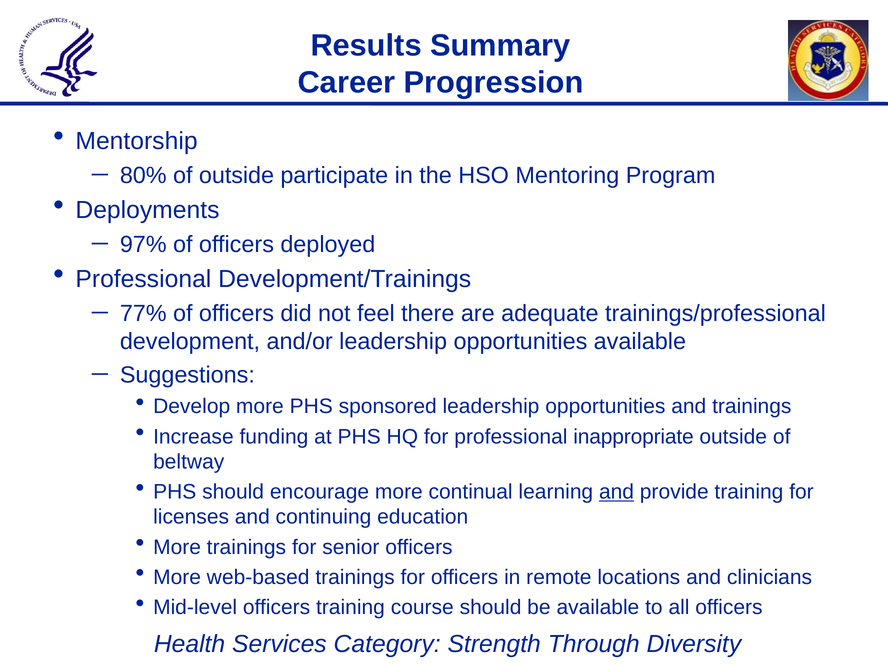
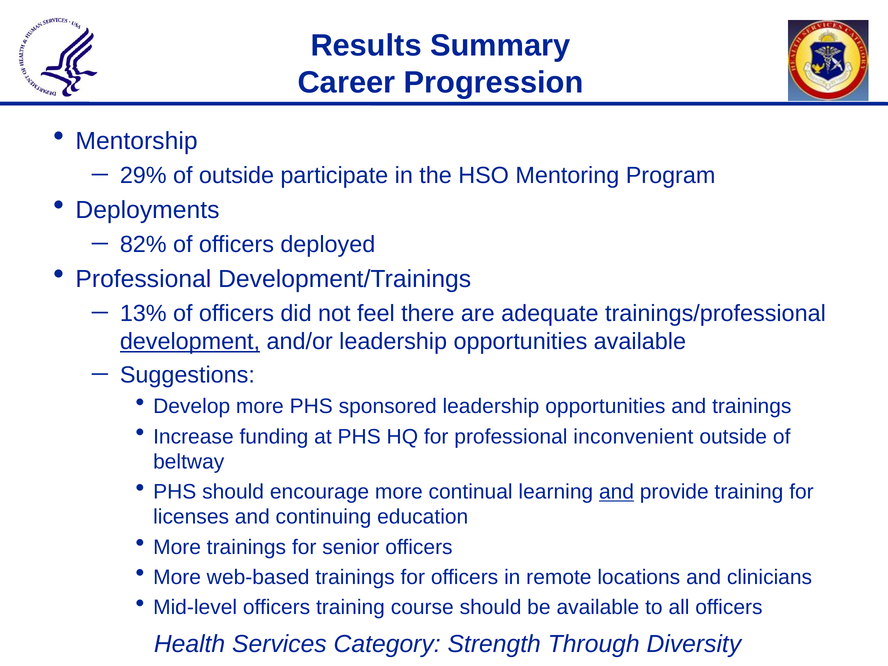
80%: 80% -> 29%
97%: 97% -> 82%
77%: 77% -> 13%
development underline: none -> present
inappropriate: inappropriate -> inconvenient
